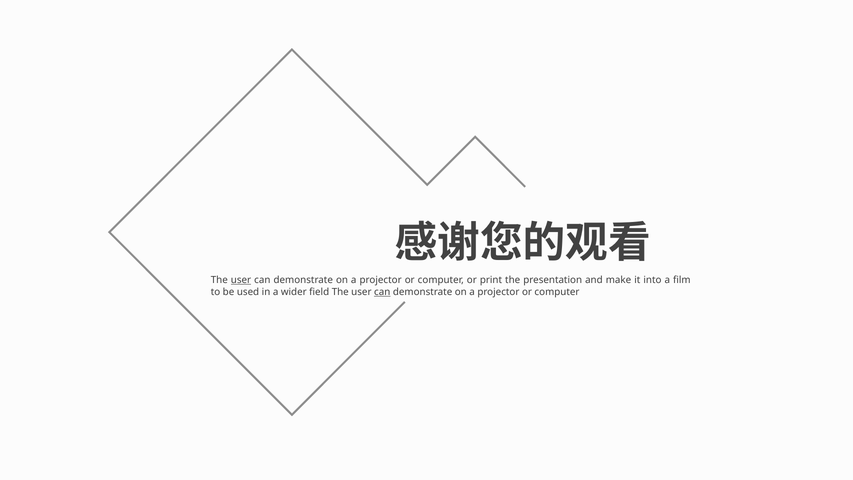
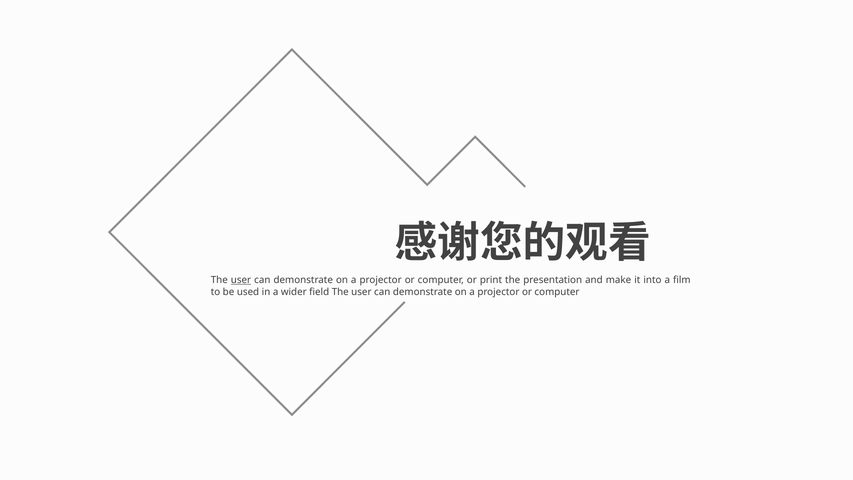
can at (382, 292) underline: present -> none
